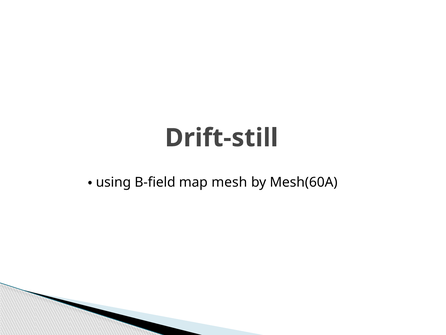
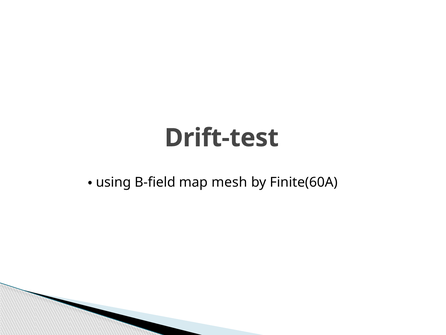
Drift-still: Drift-still -> Drift-test
Mesh(60A: Mesh(60A -> Finite(60A
